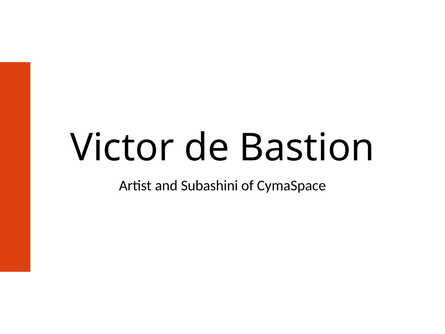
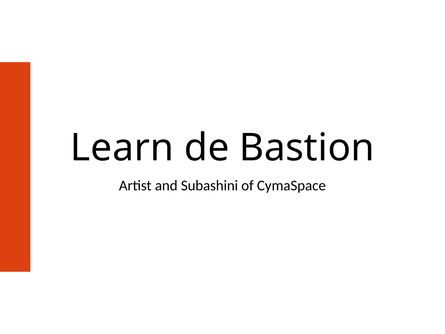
Victor: Victor -> Learn
